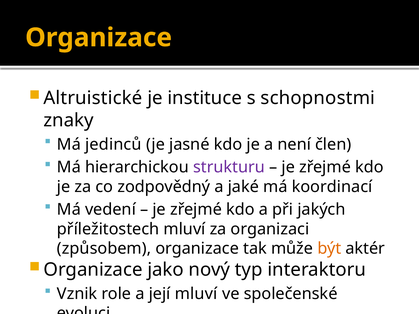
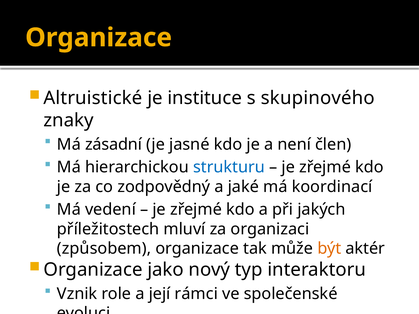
schopnostmi: schopnostmi -> skupinového
jedinců: jedinců -> zásadní
strukturu colour: purple -> blue
její mluví: mluví -> rámci
